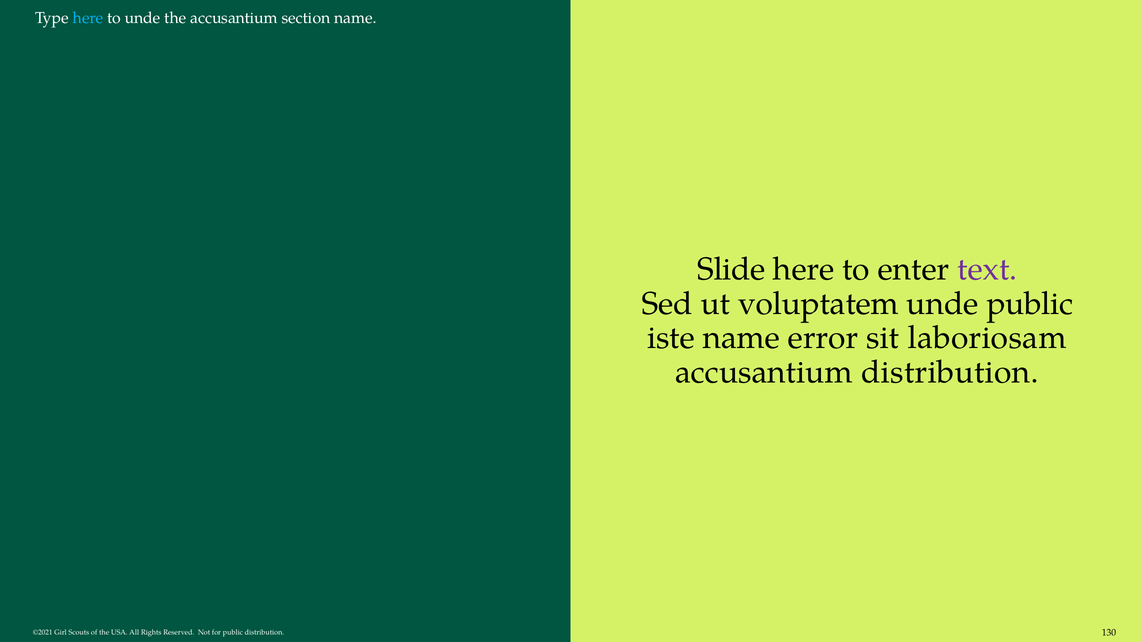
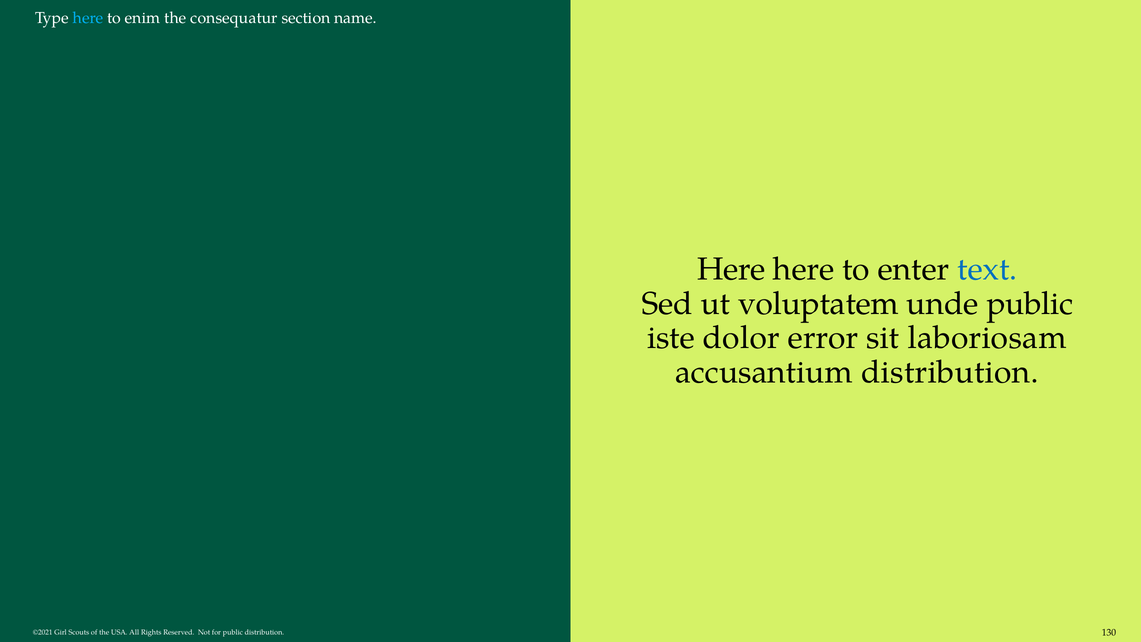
to unde: unde -> enim
the accusantium: accusantium -> consequatur
Slide at (731, 269): Slide -> Here
text colour: purple -> blue
iste name: name -> dolor
